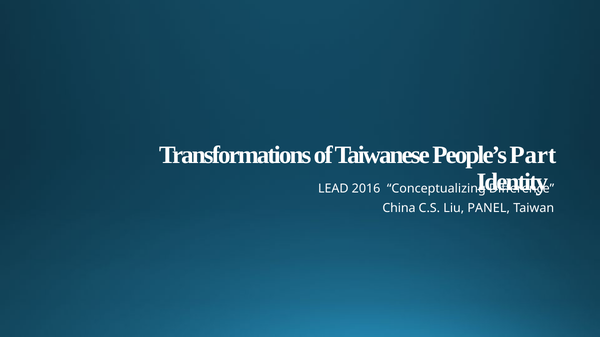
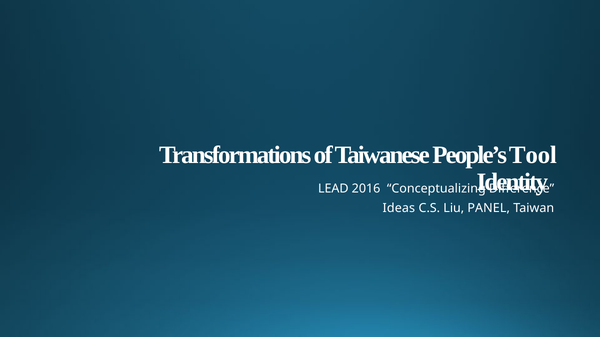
Part: Part -> Tool
China: China -> Ideas
